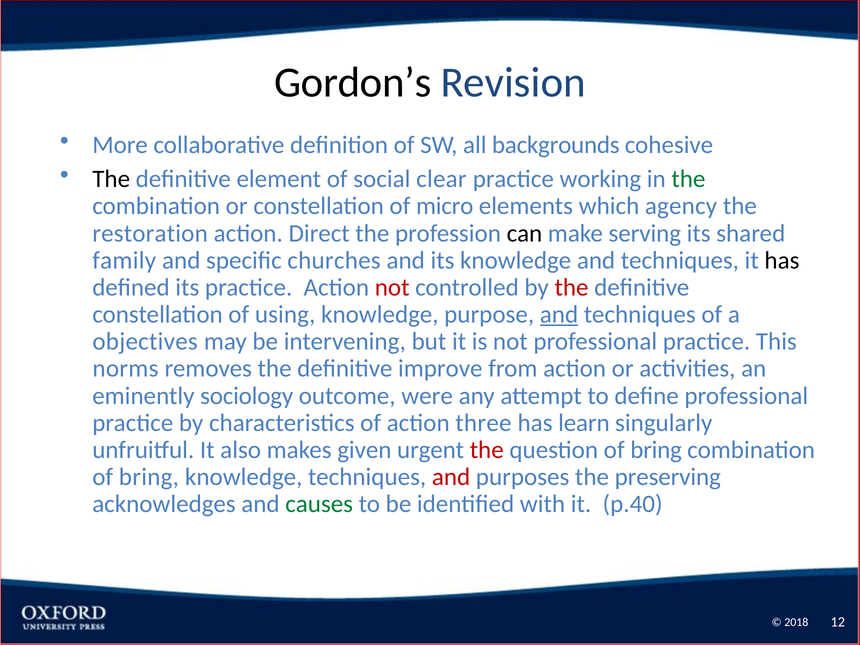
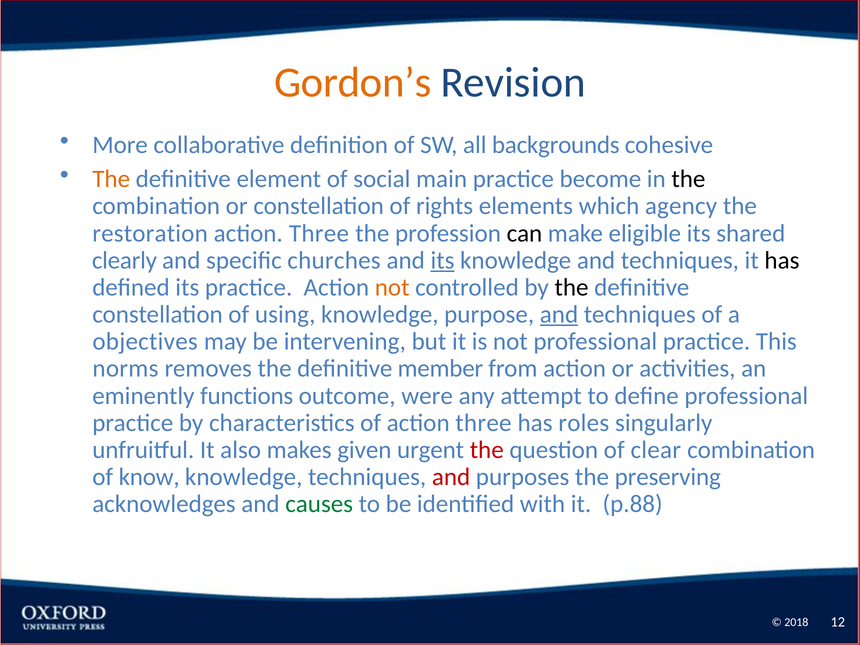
Gordon’s colour: black -> orange
The at (111, 179) colour: black -> orange
clear: clear -> main
working: working -> become
the at (688, 179) colour: green -> black
micro: micro -> rights
Direct at (319, 233): Direct -> Three
serving: serving -> eligible
family: family -> clearly
its at (442, 260) underline: none -> present
not at (392, 287) colour: red -> orange
the at (572, 287) colour: red -> black
improve: improve -> member
sociology: sociology -> functions
learn: learn -> roles
question of bring: bring -> clear
bring at (149, 477): bring -> know
p.40: p.40 -> p.88
